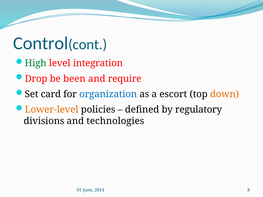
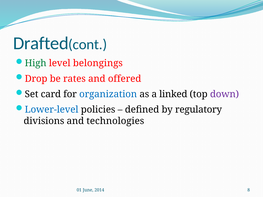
Control: Control -> Drafted
integration: integration -> belongings
been: been -> rates
require: require -> offered
escort: escort -> linked
down colour: orange -> purple
Lower-level colour: orange -> blue
